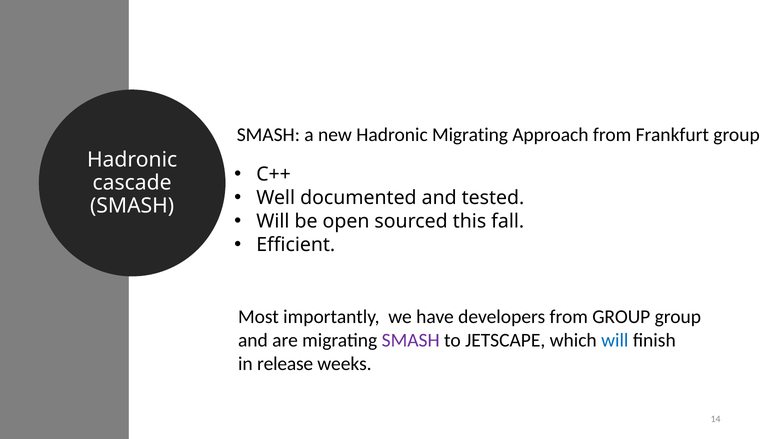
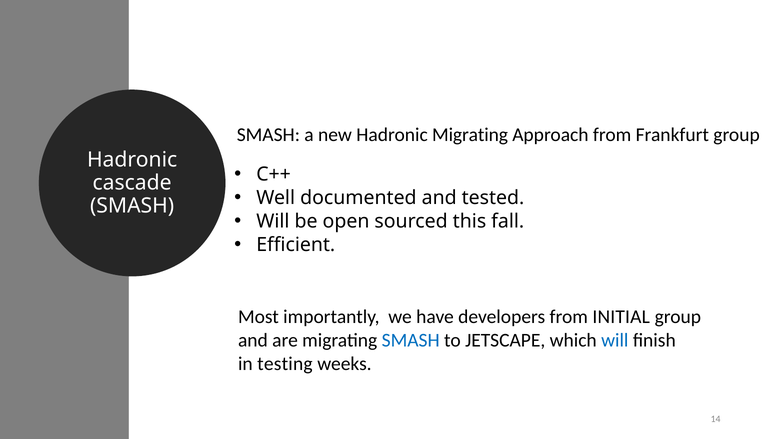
from GROUP: GROUP -> INITIAL
SMASH at (411, 340) colour: purple -> blue
release: release -> testing
